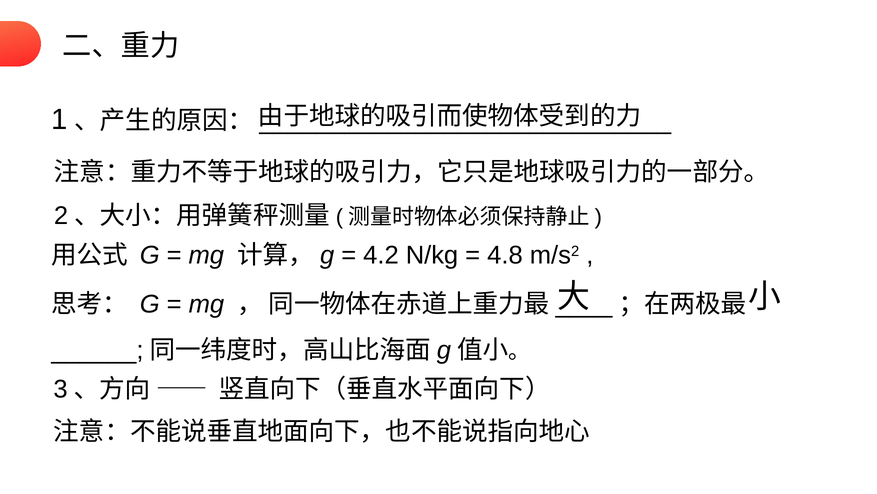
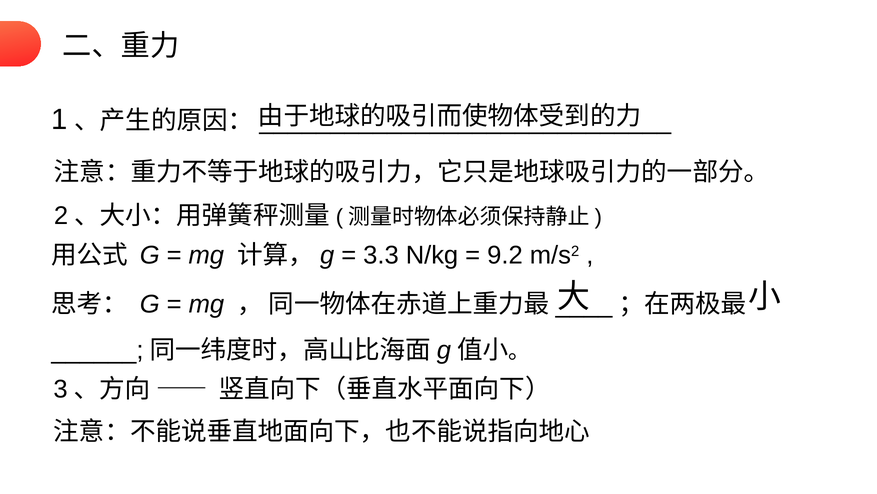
4.2: 4.2 -> 3.3
4.8: 4.8 -> 9.2
